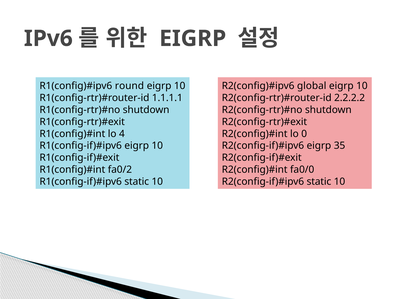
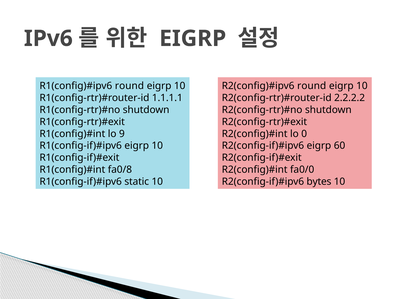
global at (312, 86): global -> round
4: 4 -> 9
35: 35 -> 60
fa0/2: fa0/2 -> fa0/8
static at (319, 182): static -> bytes
